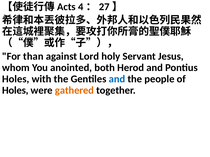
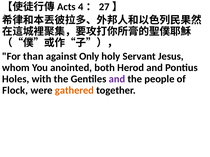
Lord: Lord -> Only
and at (117, 79) colour: blue -> purple
Holes at (15, 91): Holes -> Flock
